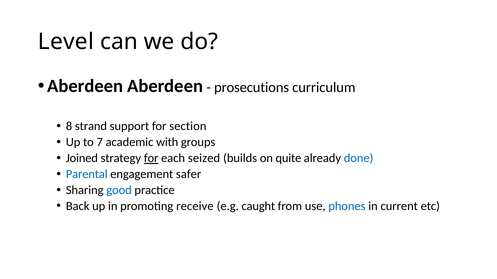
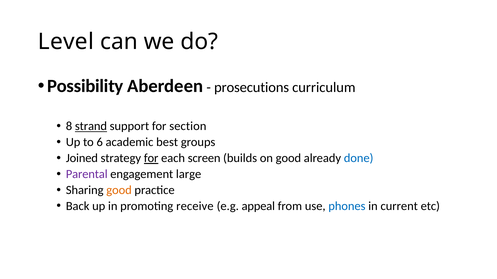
Aberdeen at (85, 86): Aberdeen -> Possibility
strand underline: none -> present
7: 7 -> 6
with: with -> best
seized: seized -> screen
on quite: quite -> good
Parental colour: blue -> purple
safer: safer -> large
good at (119, 190) colour: blue -> orange
caught: caught -> appeal
